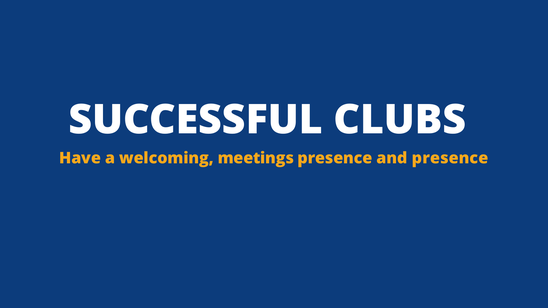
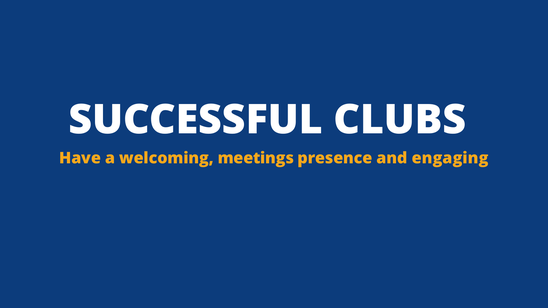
and presence: presence -> engaging
